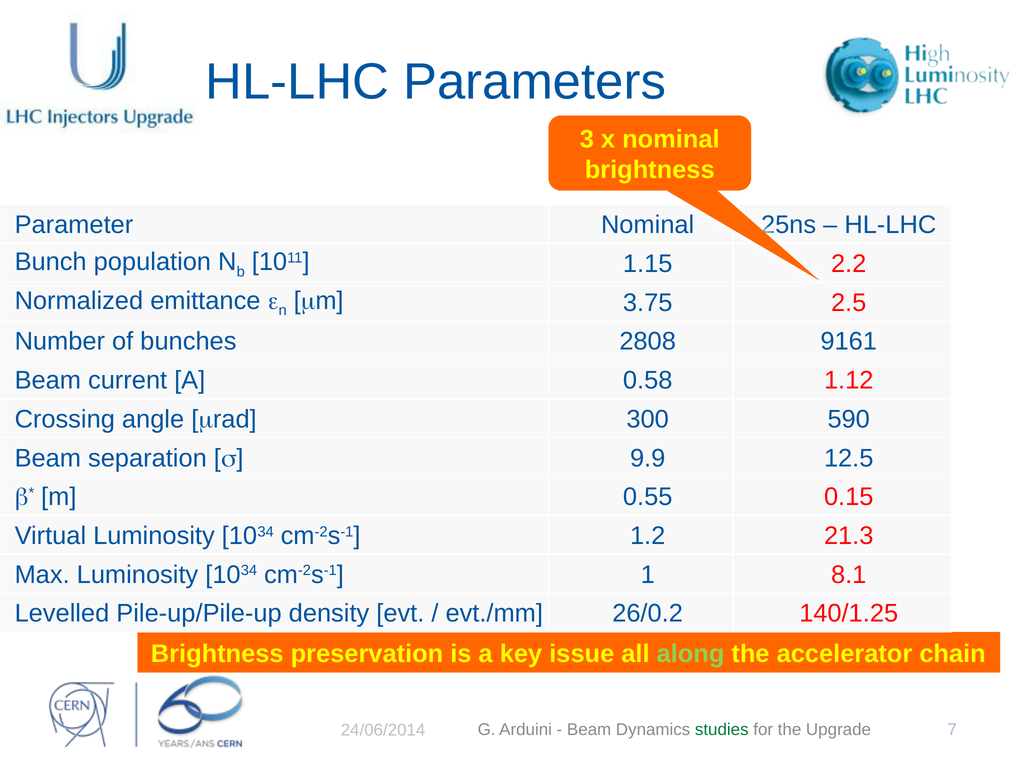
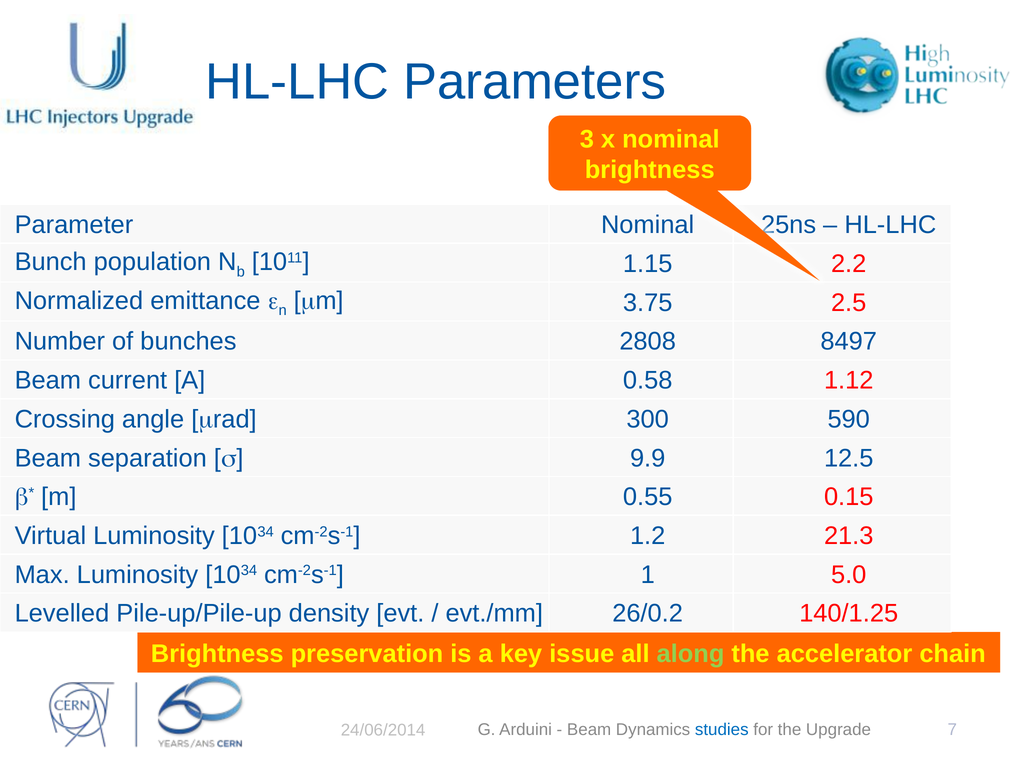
9161: 9161 -> 8497
8.1: 8.1 -> 5.0
studies colour: green -> blue
